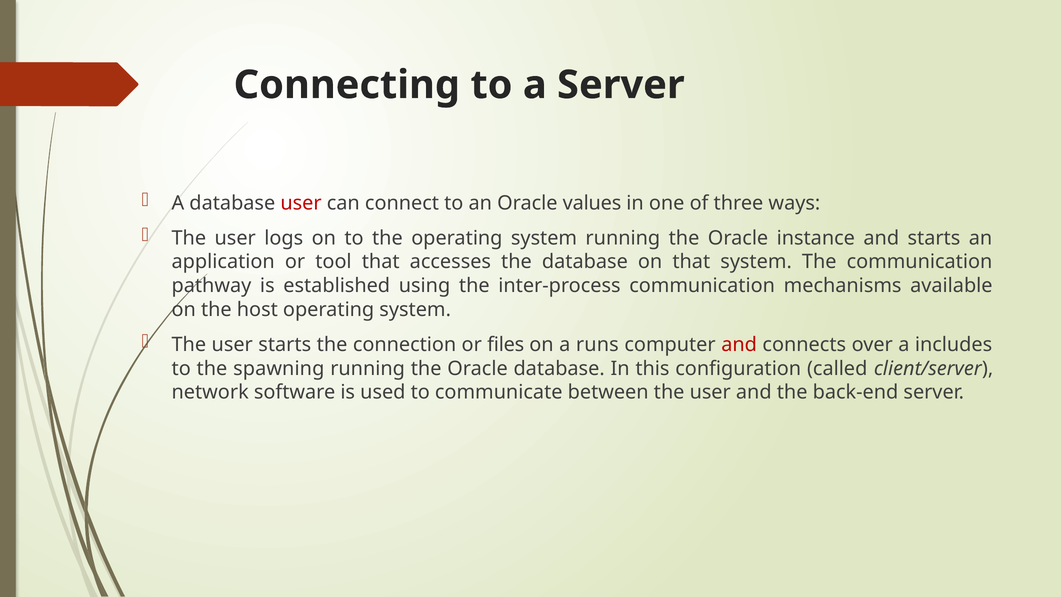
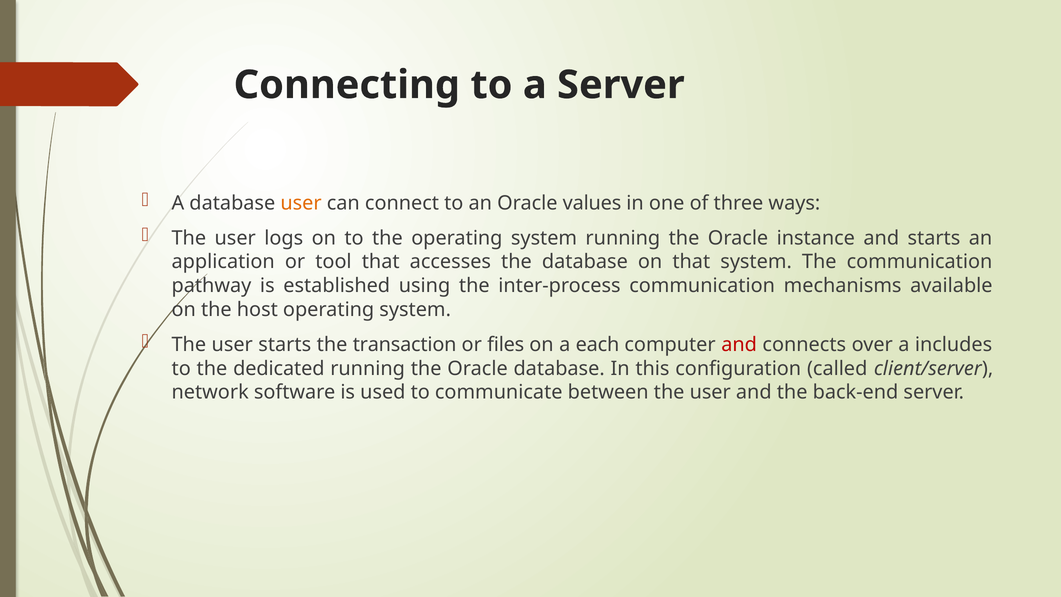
user at (301, 203) colour: red -> orange
connection: connection -> transaction
runs: runs -> each
spawning: spawning -> dedicated
